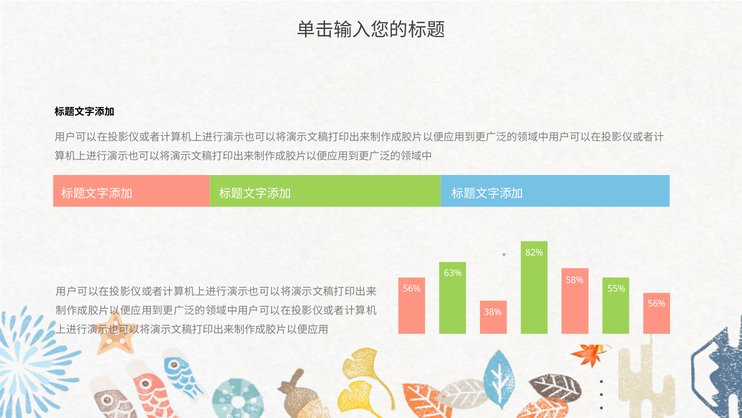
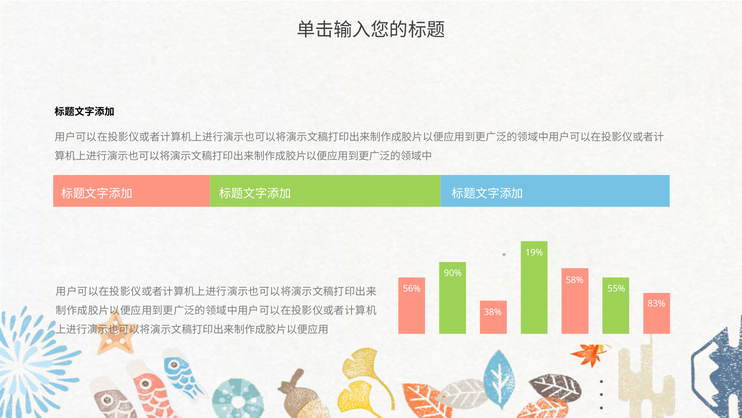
82%: 82% -> 19%
63%: 63% -> 90%
56% at (657, 303): 56% -> 83%
